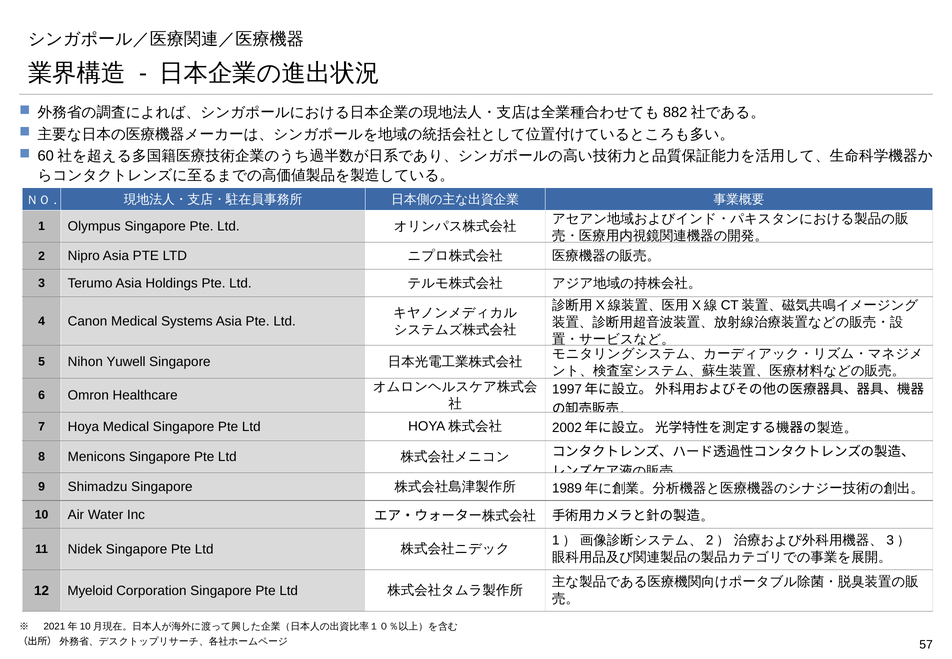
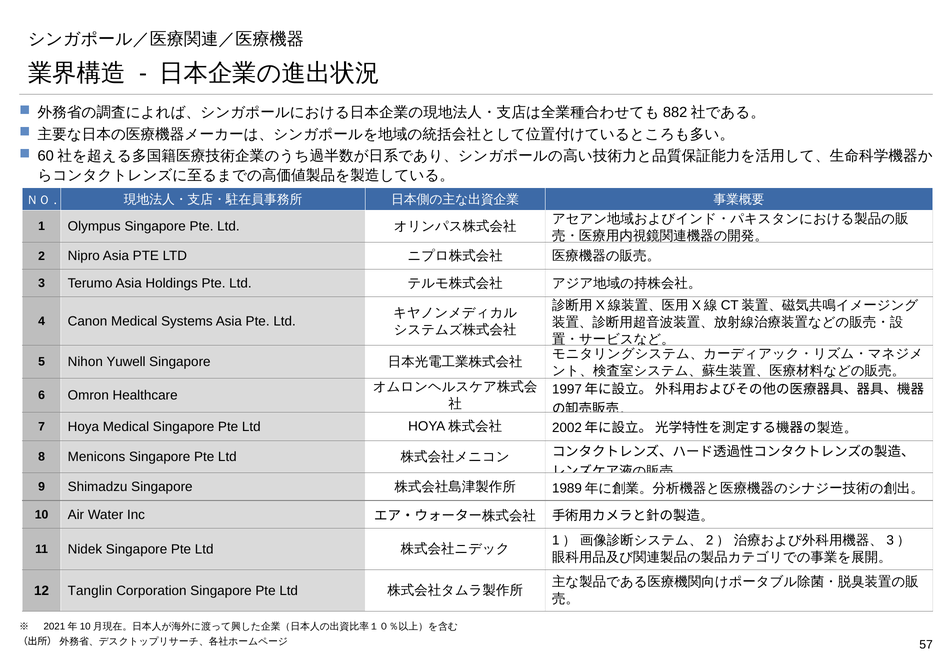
Myeloid: Myeloid -> Tanglin
